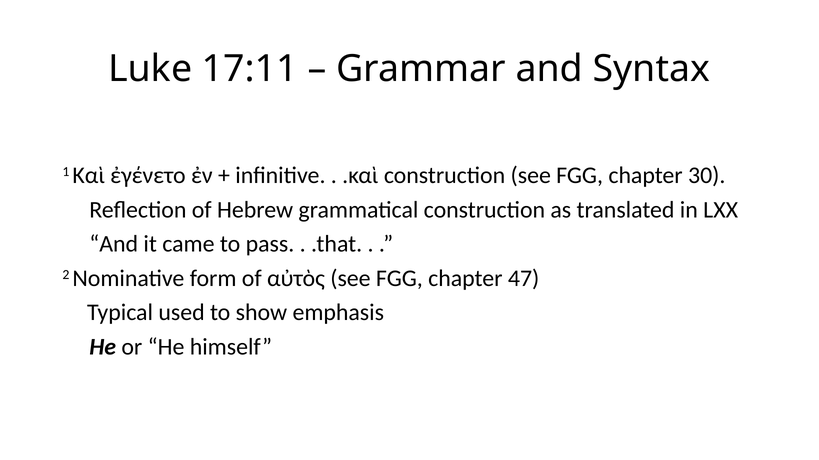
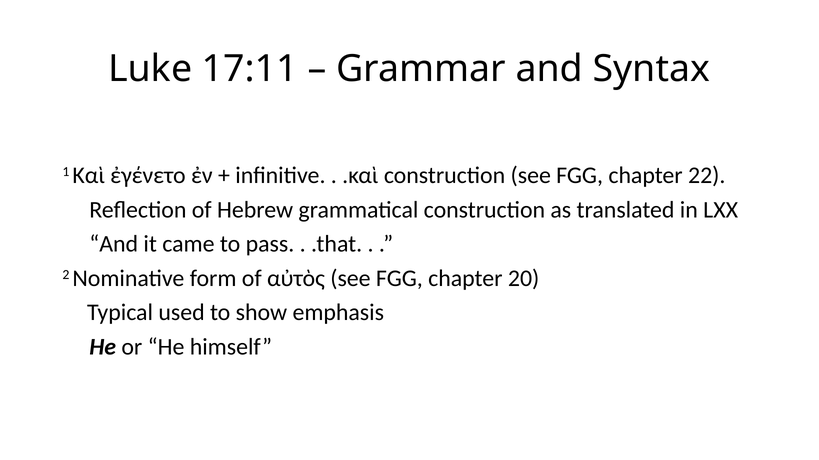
30: 30 -> 22
47: 47 -> 20
